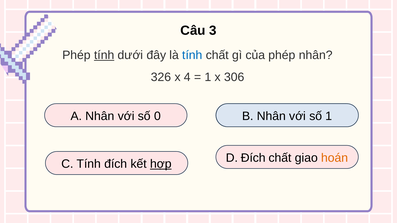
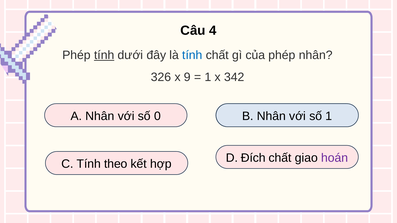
3: 3 -> 4
4: 4 -> 9
306: 306 -> 342
hoán colour: orange -> purple
Tính đích: đích -> theo
hợp underline: present -> none
